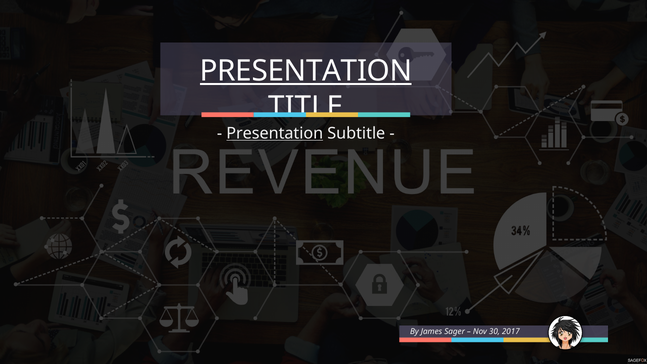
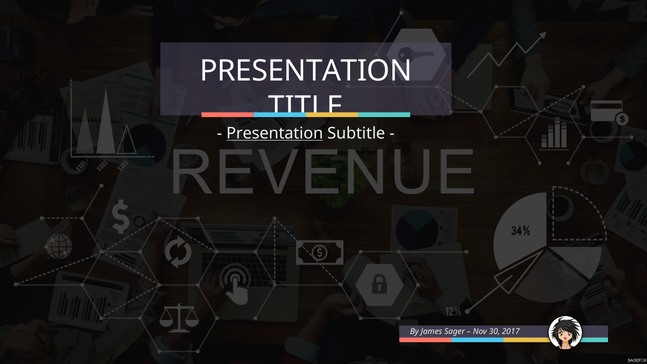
PRESENTATION at (306, 71) underline: present -> none
